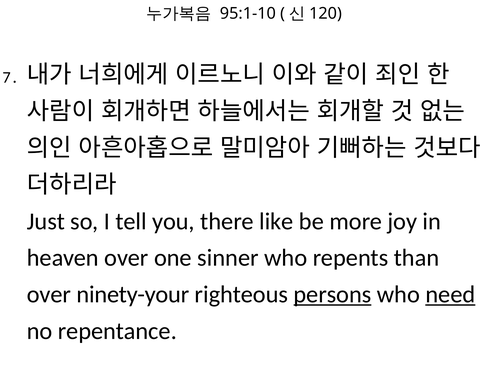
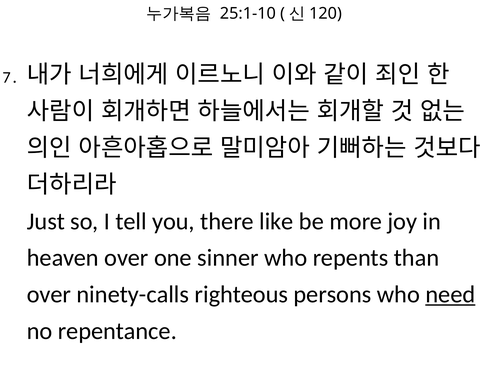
95:1-10: 95:1-10 -> 25:1-10
ninety-your: ninety-your -> ninety-calls
persons underline: present -> none
